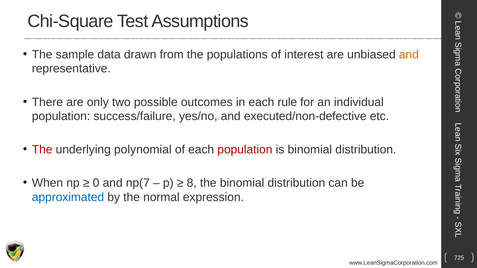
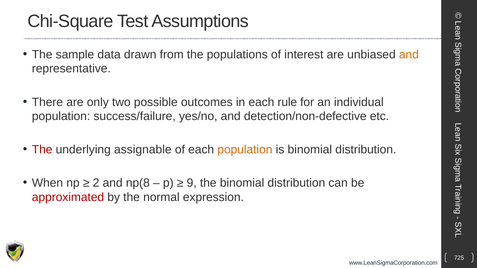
executed/non-defective: executed/non-defective -> detection/non-defective
polynomial: polynomial -> assignable
population at (245, 150) colour: red -> orange
0: 0 -> 2
np(7: np(7 -> np(8
8: 8 -> 9
approximated colour: blue -> red
